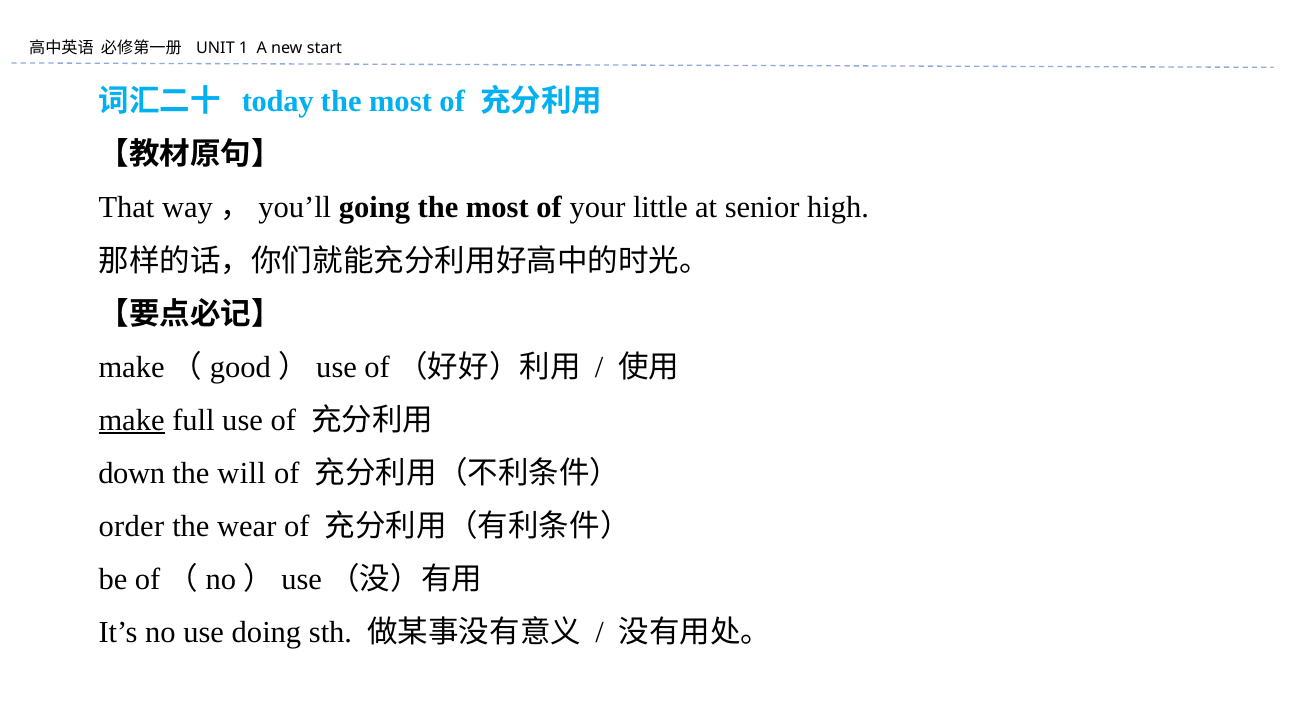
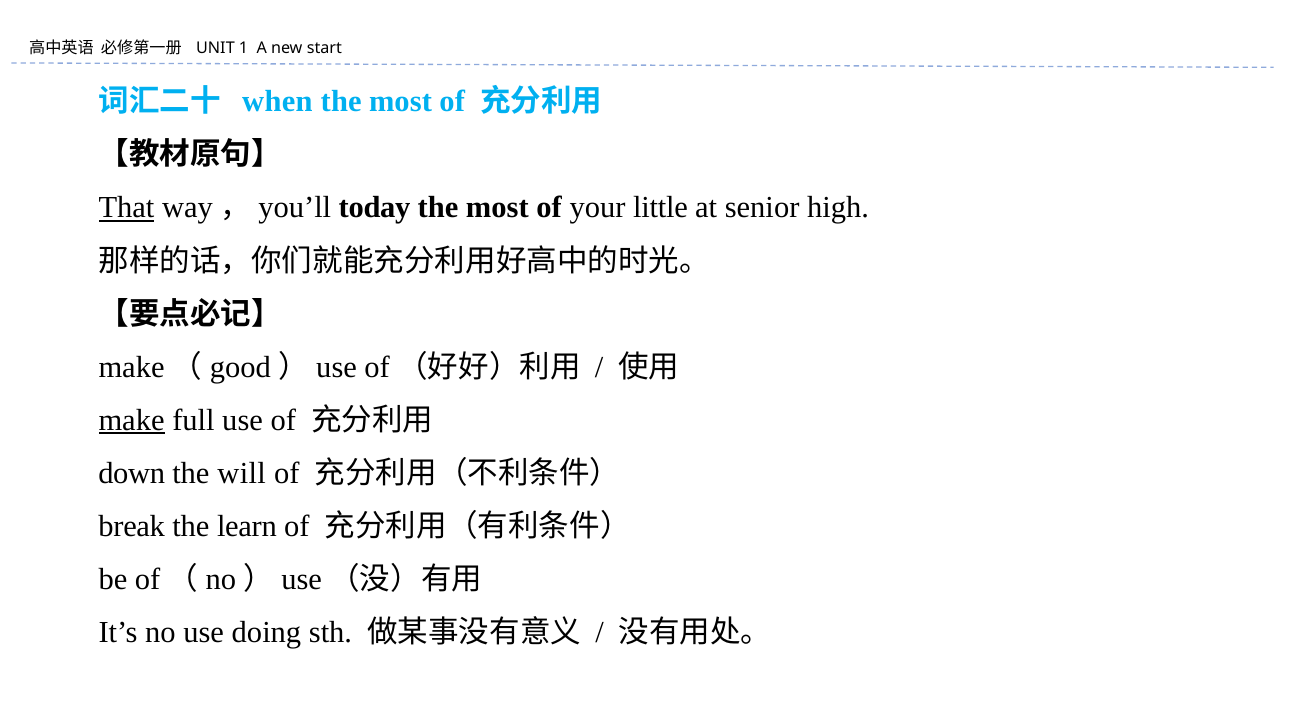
today: today -> when
That underline: none -> present
going: going -> today
order: order -> break
wear: wear -> learn
